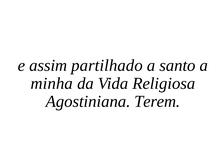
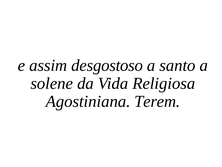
partilhado: partilhado -> desgostoso
minha: minha -> solene
